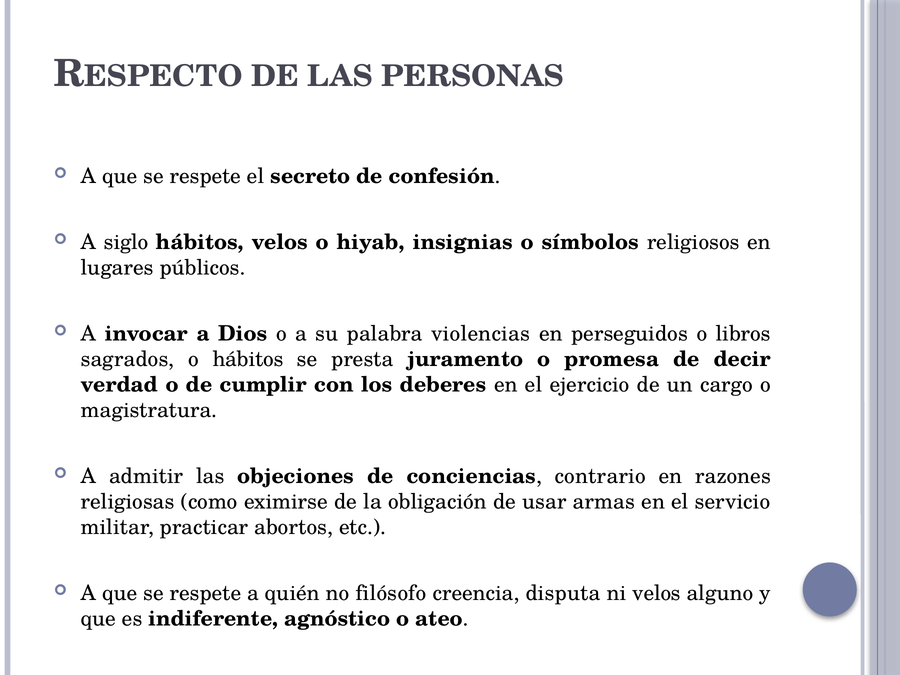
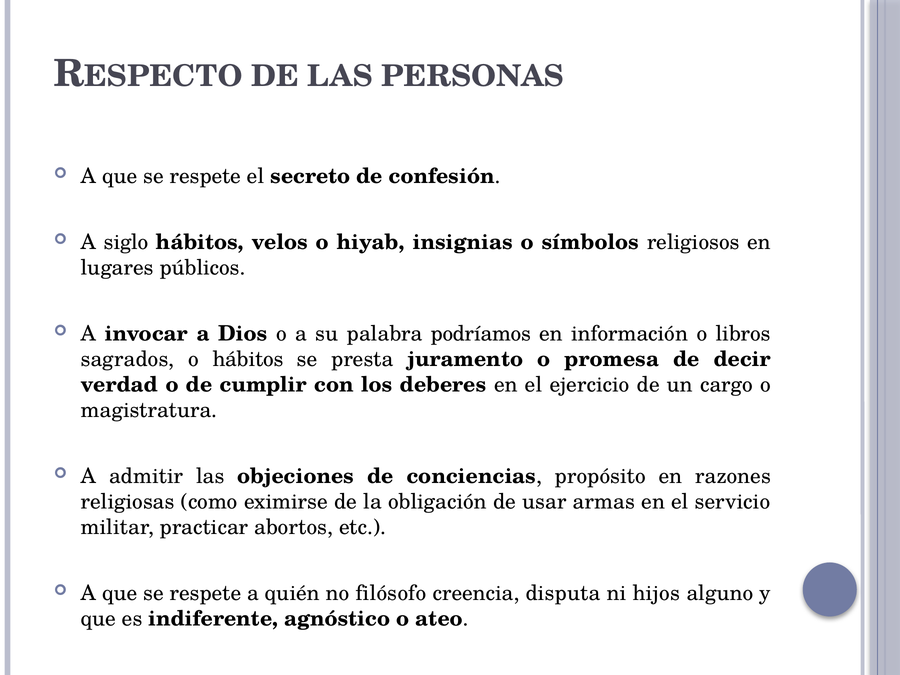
violencias: violencias -> podríamos
perseguidos: perseguidos -> información
contrario: contrario -> propósito
ni velos: velos -> hijos
